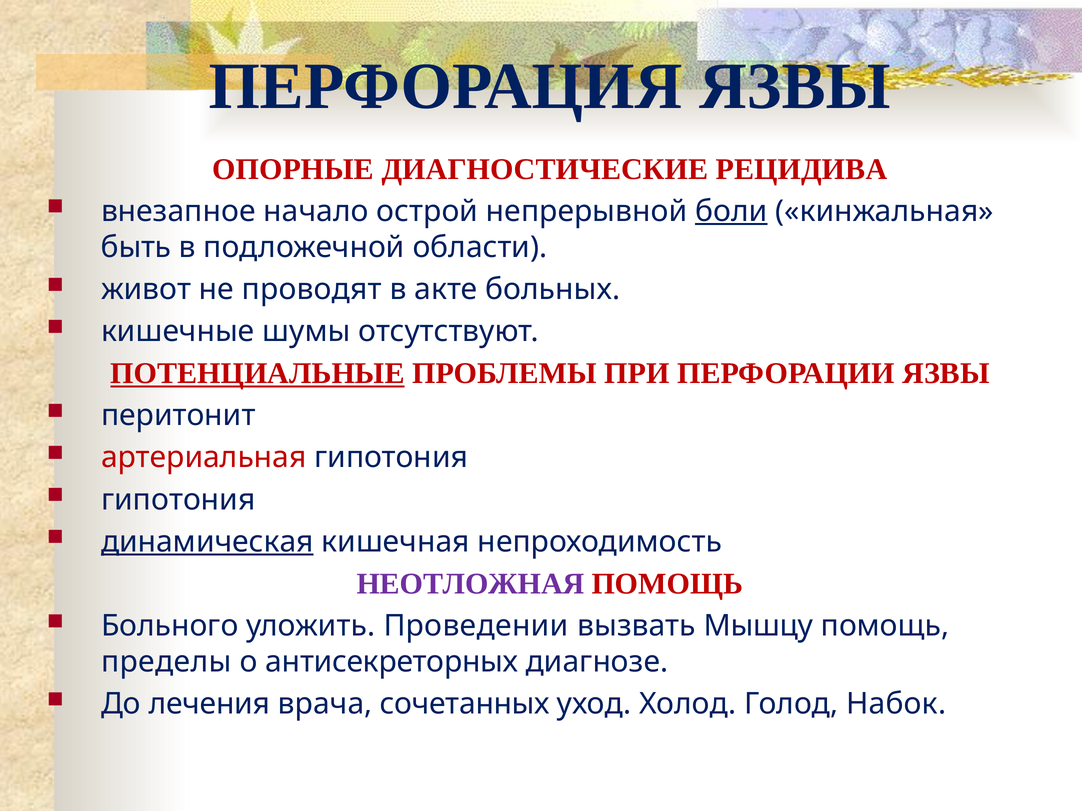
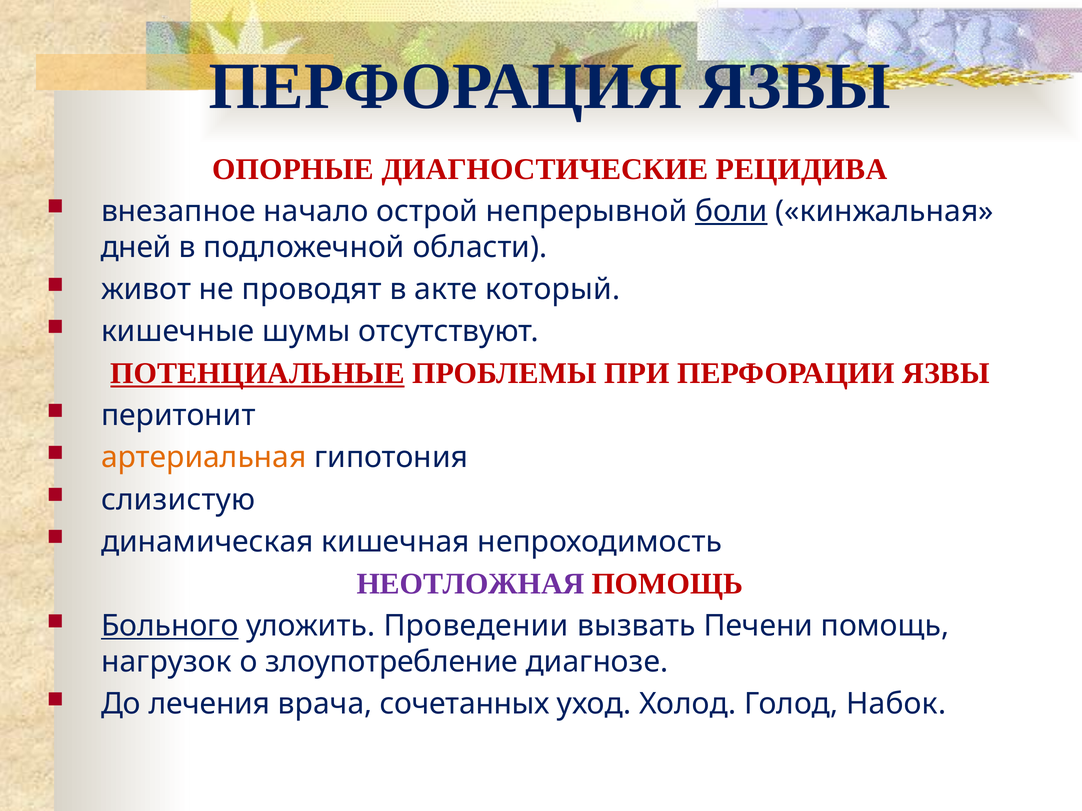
быть: быть -> дней
больных: больных -> который
артериальная colour: red -> orange
гипотония at (178, 500): гипотония -> слизистую
динамическая underline: present -> none
Больного underline: none -> present
Мышцу: Мышцу -> Печени
пределы: пределы -> нагрузок
антисекреторных: антисекреторных -> злоупотребление
